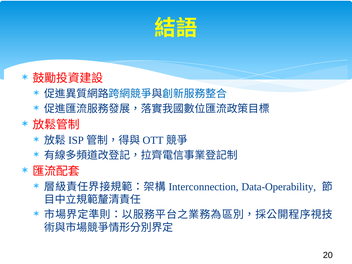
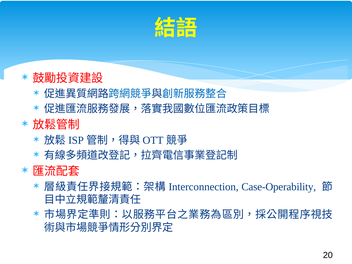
Data-Operability: Data-Operability -> Case-Operability
